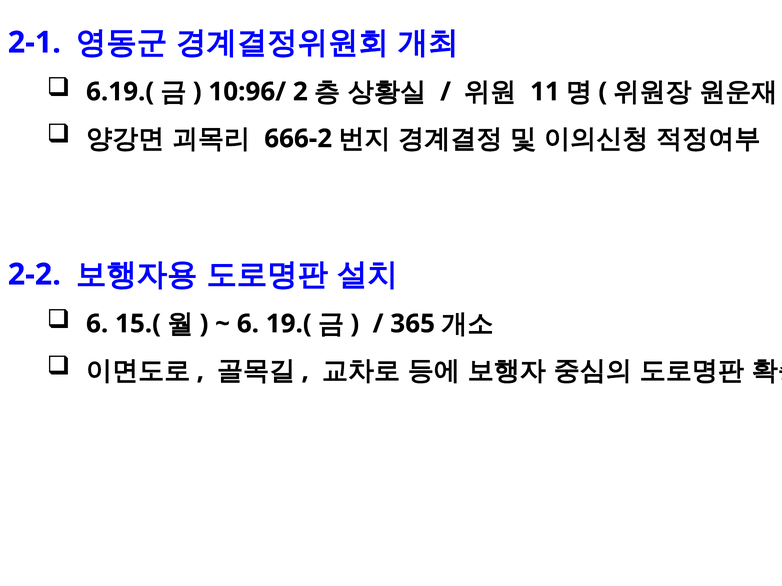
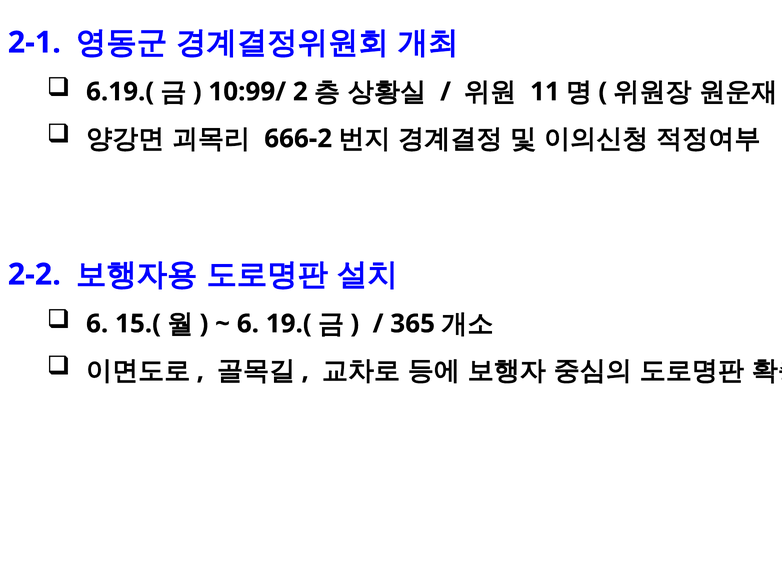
10:96/: 10:96/ -> 10:99/
